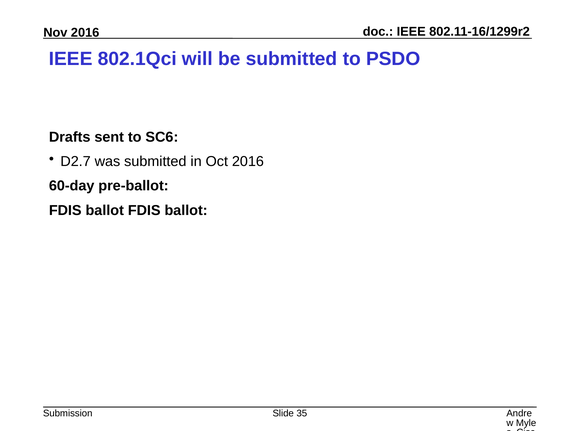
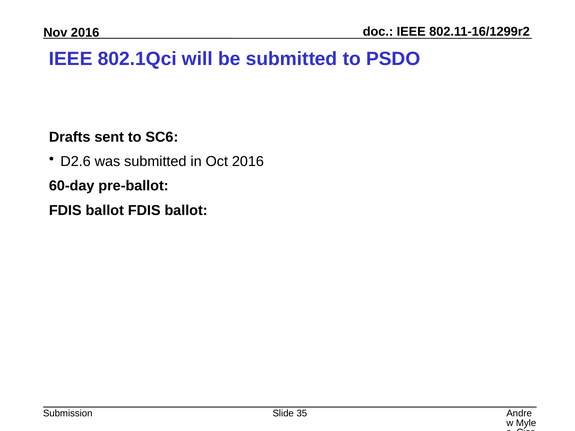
D2.7: D2.7 -> D2.6
